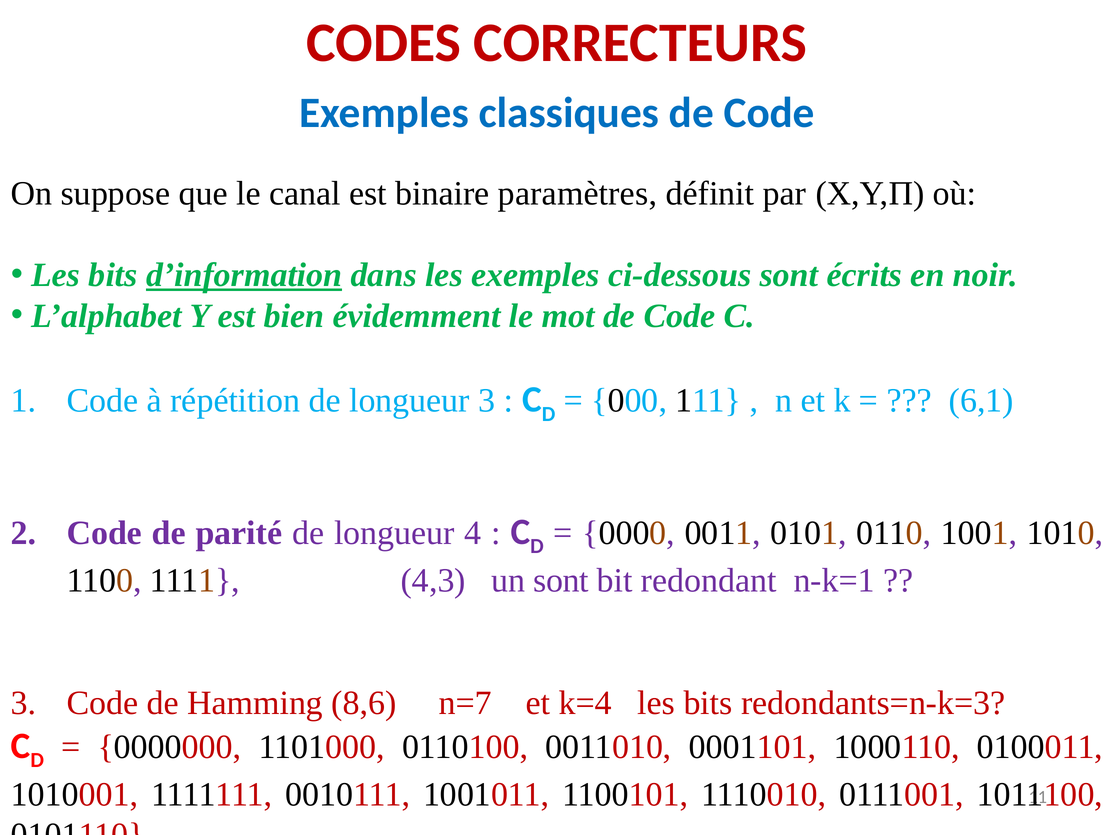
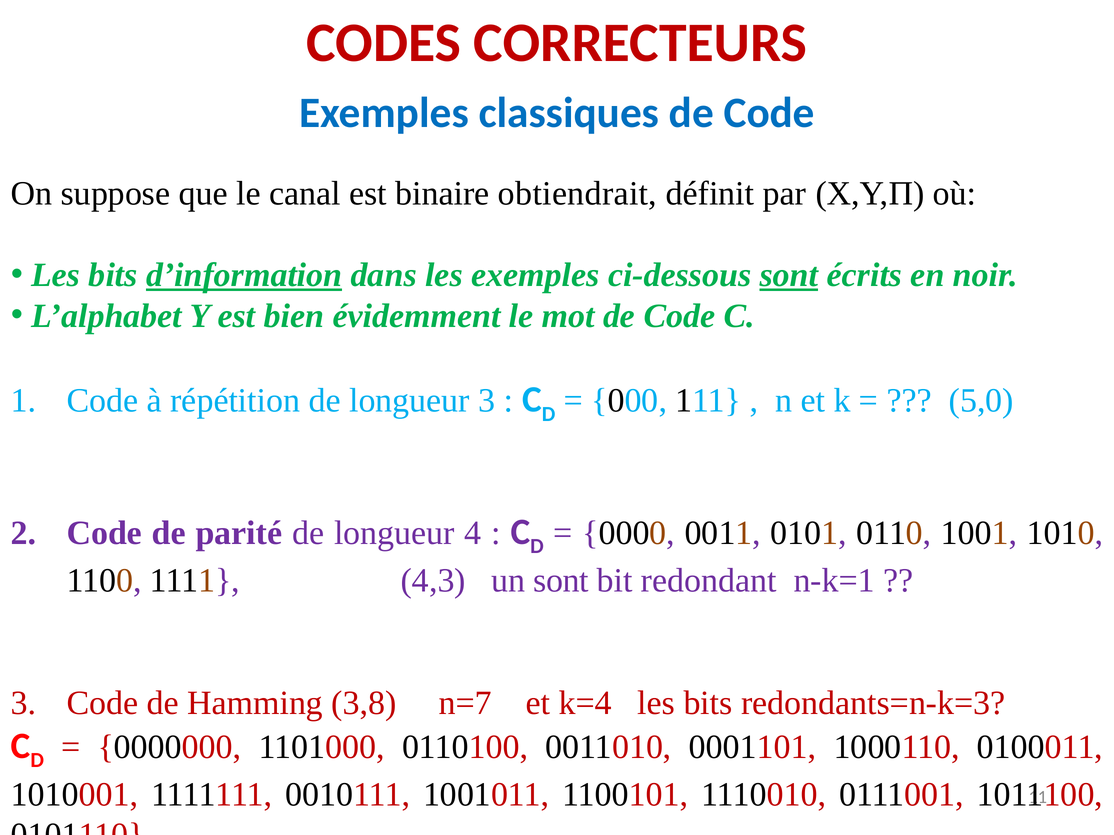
paramètres: paramètres -> obtiendrait
sont at (789, 275) underline: none -> present
6,1: 6,1 -> 5,0
8,6: 8,6 -> 3,8
